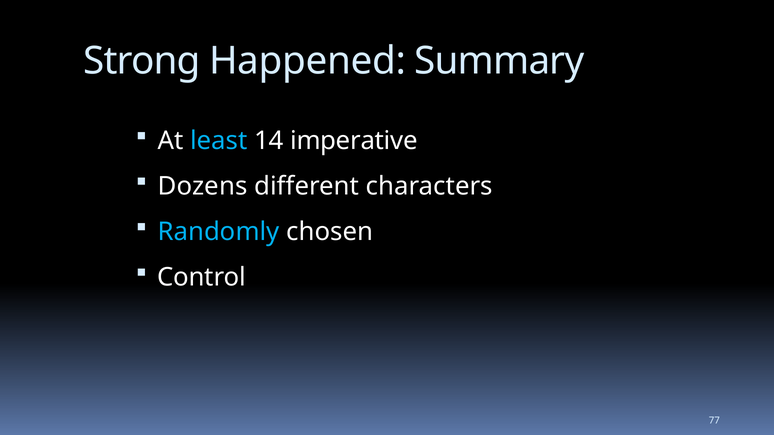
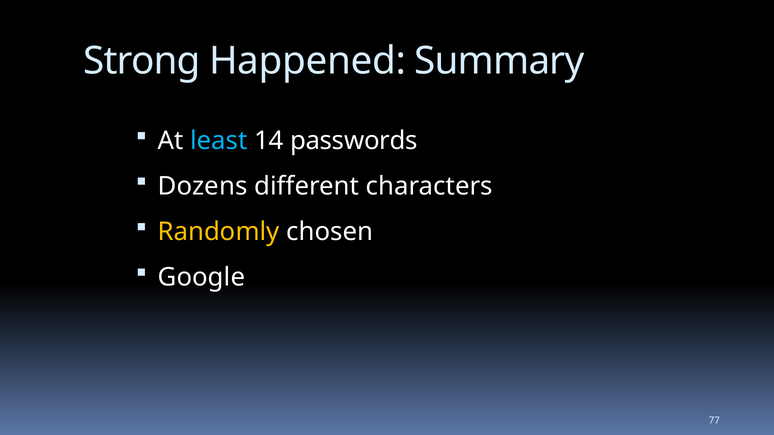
imperative: imperative -> passwords
Randomly colour: light blue -> yellow
Control: Control -> Google
